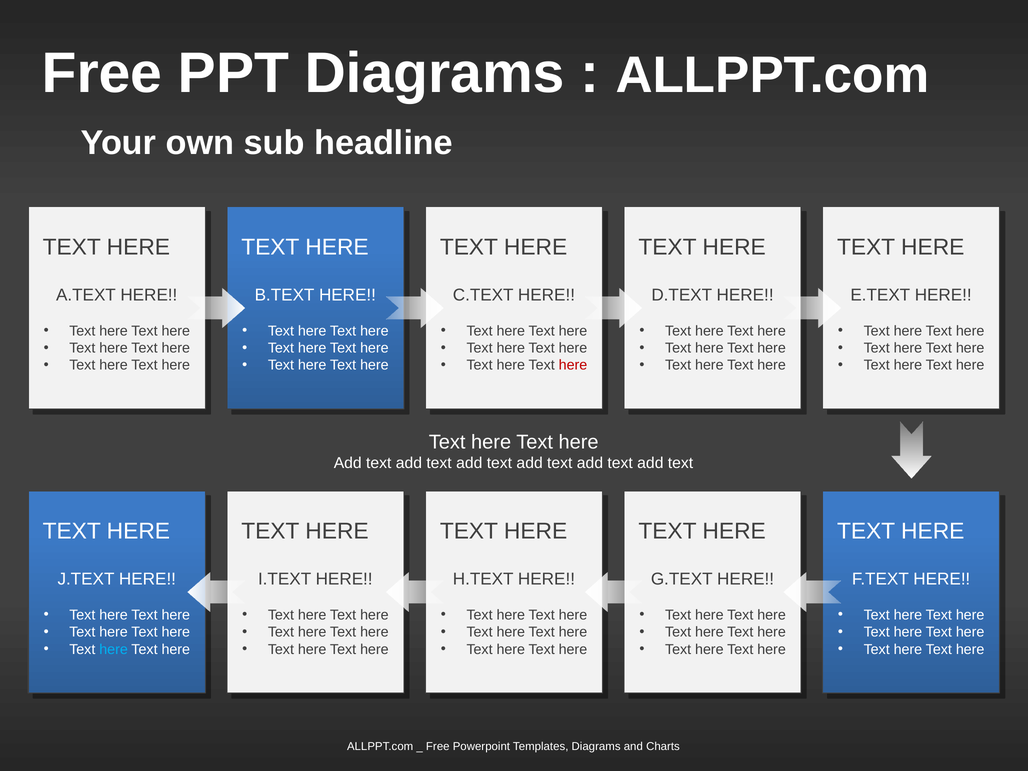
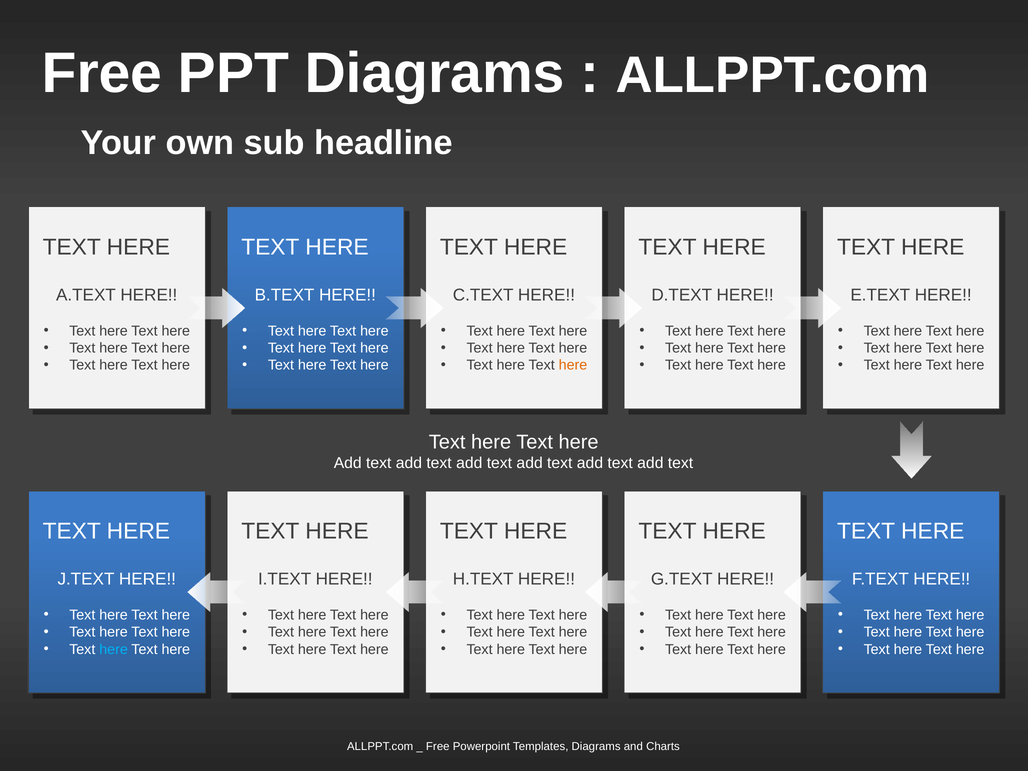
here at (573, 365) colour: red -> orange
